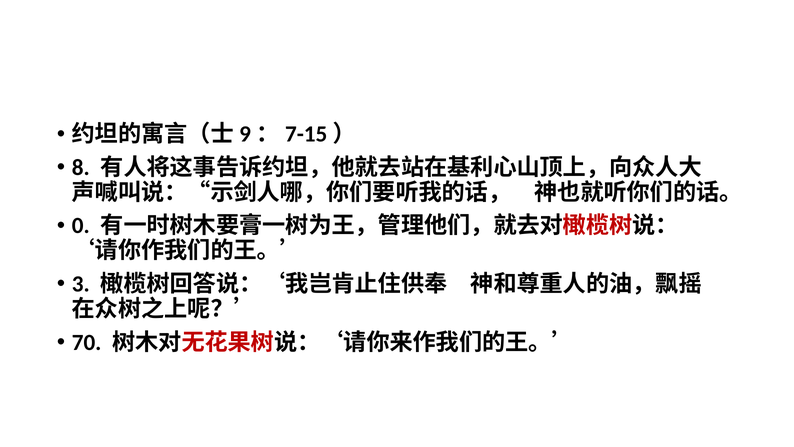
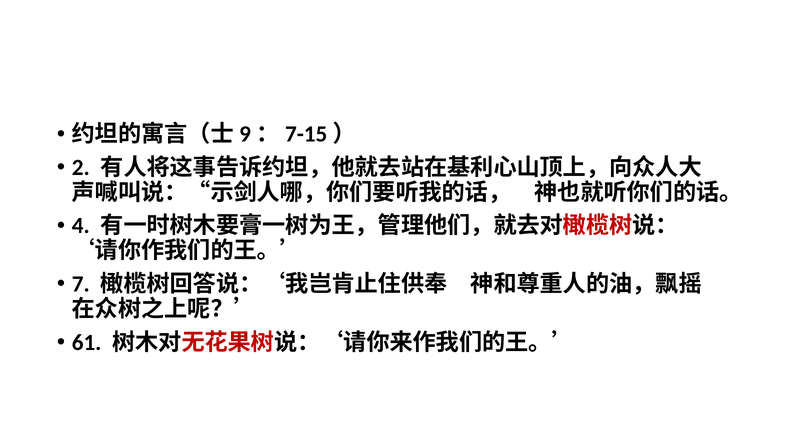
8: 8 -> 2
0: 0 -> 4
3: 3 -> 7
70: 70 -> 61
